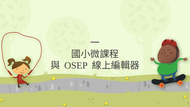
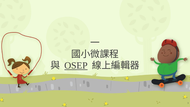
OSEP underline: none -> present
